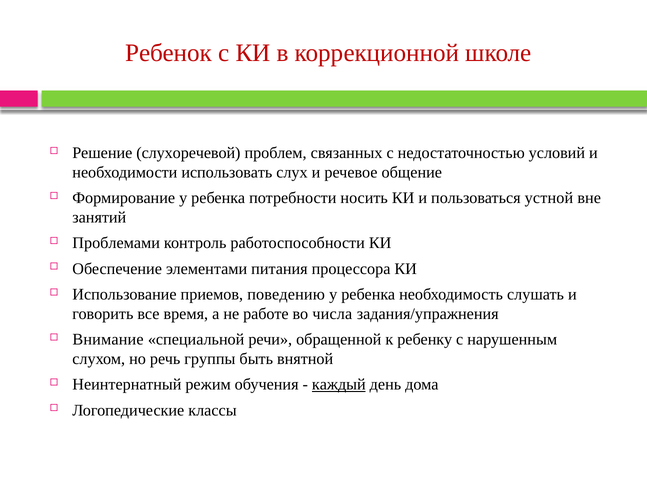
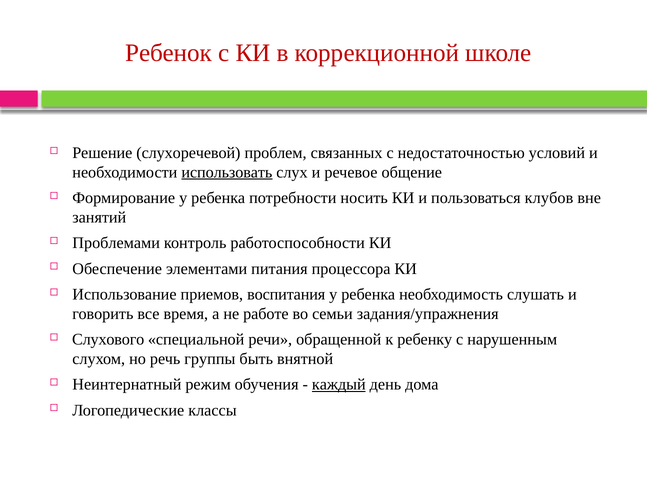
использовать underline: none -> present
устной: устной -> клубов
поведению: поведению -> воспитания
числа: числа -> семьи
Внимание: Внимание -> Слухового
